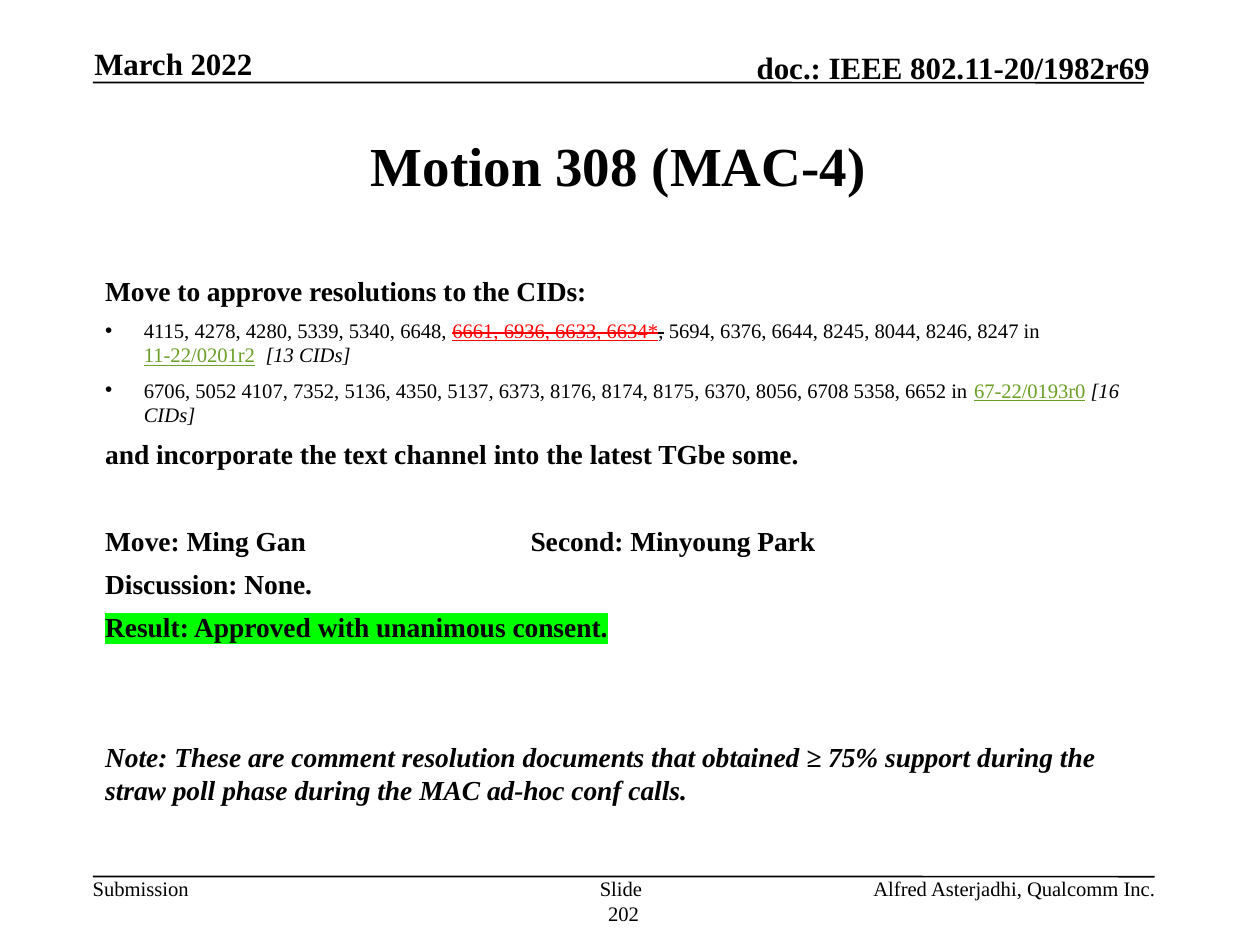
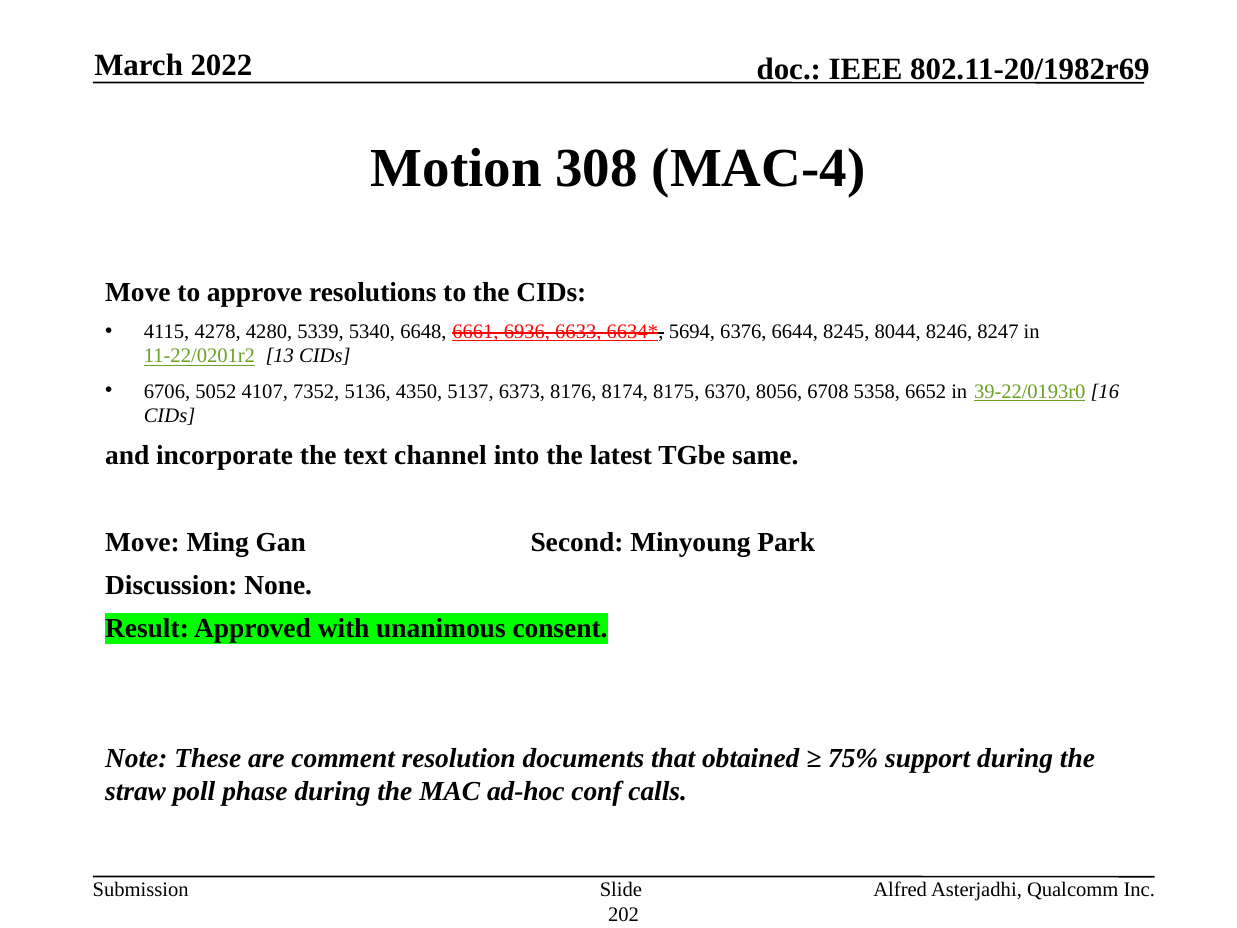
67-22/0193r0: 67-22/0193r0 -> 39-22/0193r0
some: some -> same
